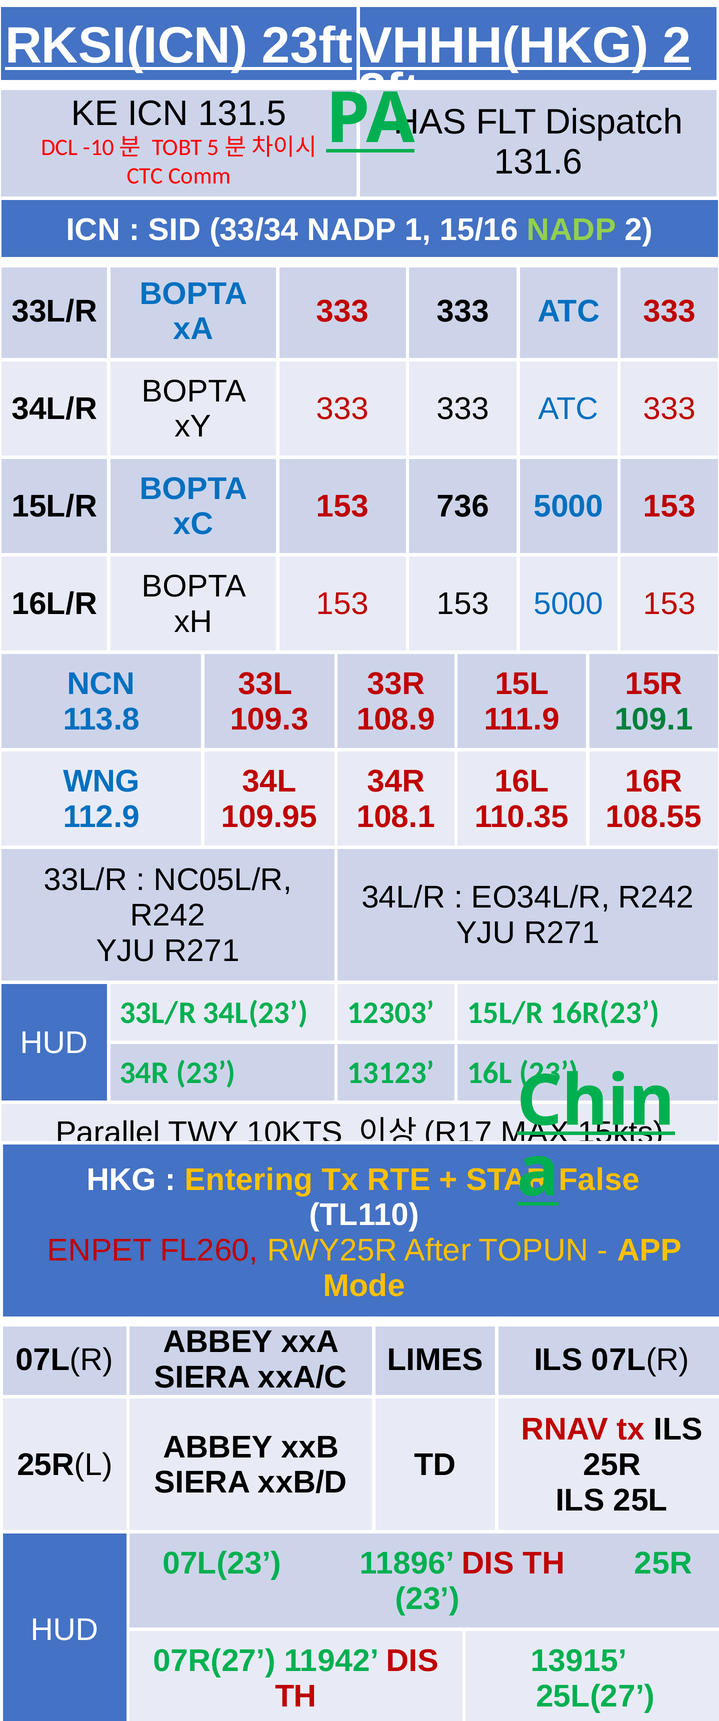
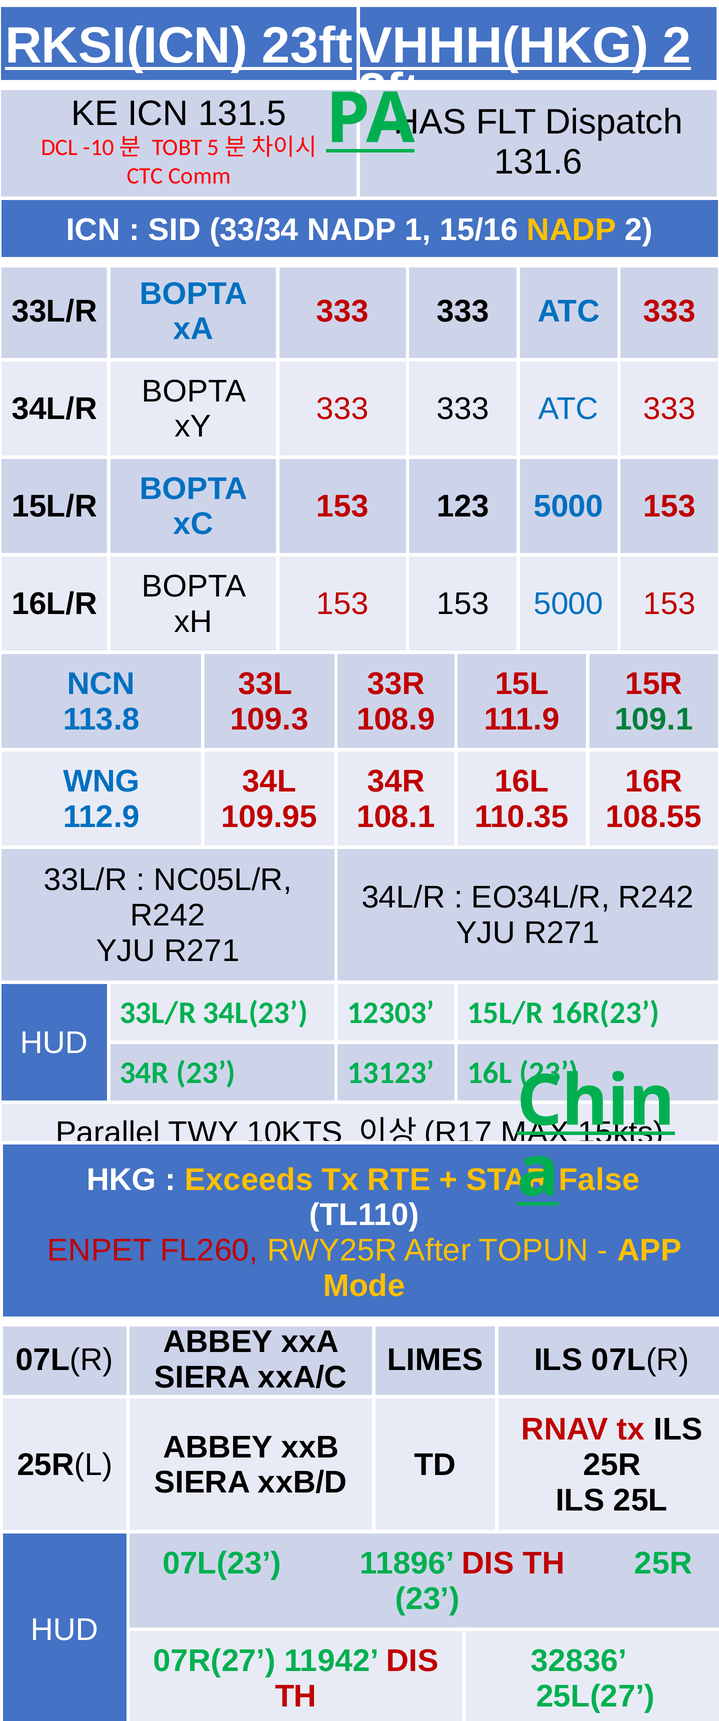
NADP at (571, 230) colour: light green -> yellow
736: 736 -> 123
Entering: Entering -> Exceeds
13915: 13915 -> 32836
